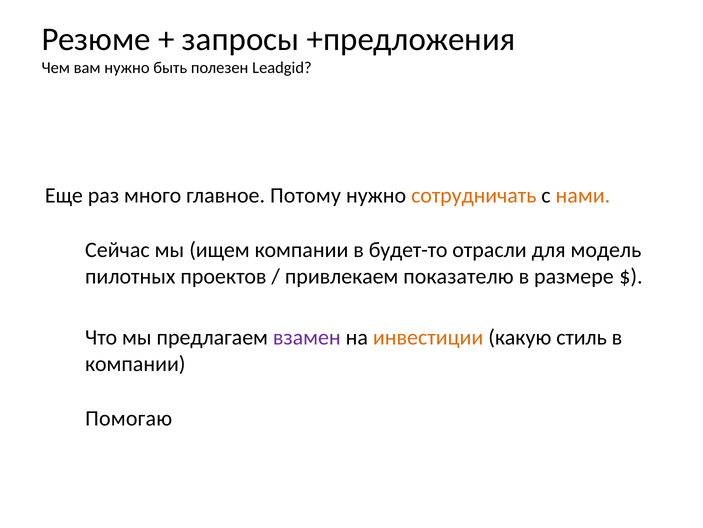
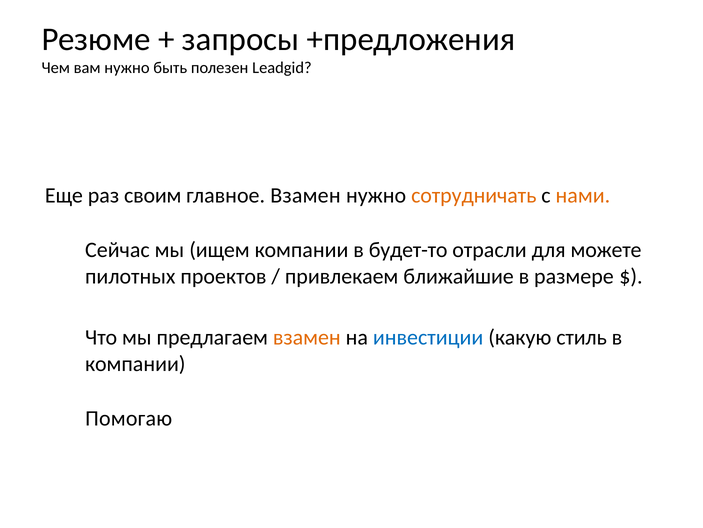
много: много -> своим
главное Потому: Потому -> Взамен
модель: модель -> можете
показателю: показателю -> ближайшие
взамен at (307, 337) colour: purple -> orange
инвестиции colour: orange -> blue
